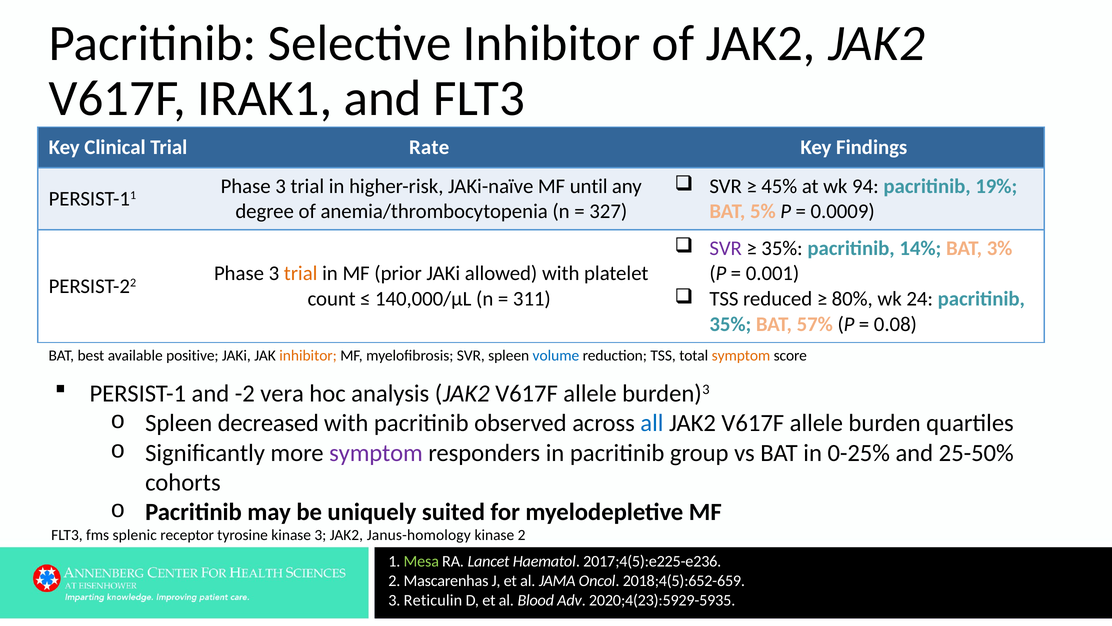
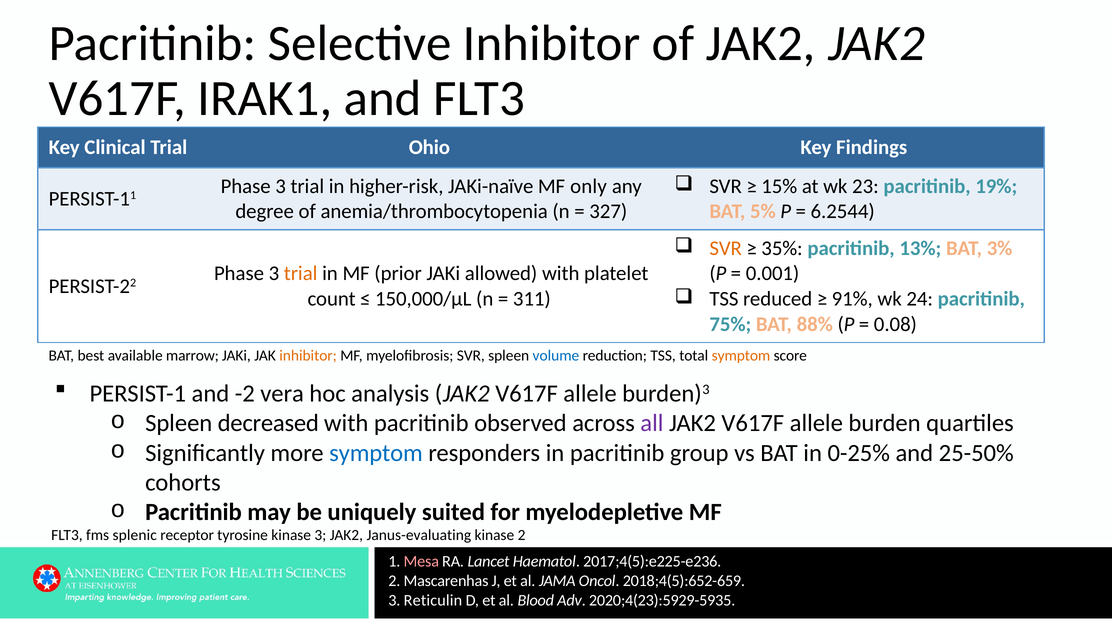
Rate: Rate -> Ohio
45%: 45% -> 15%
94: 94 -> 23
until: until -> only
0.0009: 0.0009 -> 6.2544
SVR at (726, 248) colour: purple -> orange
14%: 14% -> 13%
80%: 80% -> 91%
140,000/µL: 140,000/µL -> 150,000/µL
35% at (730, 324): 35% -> 75%
57%: 57% -> 88%
positive: positive -> marrow
all colour: blue -> purple
symptom at (376, 453) colour: purple -> blue
Janus-homology: Janus-homology -> Janus-evaluating
Mesa colour: light green -> pink
